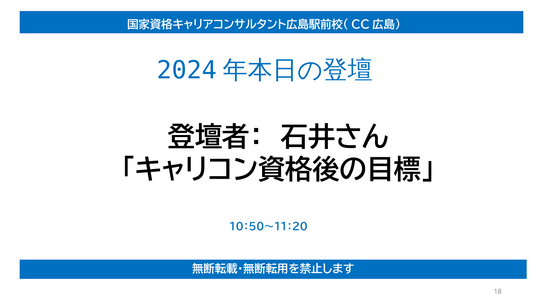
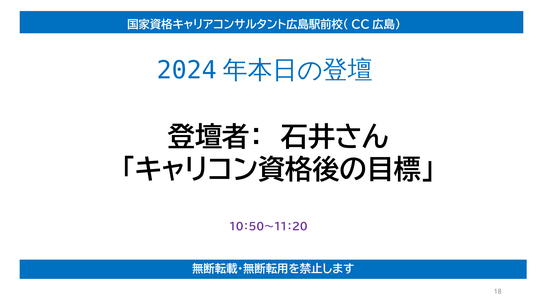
１０：５０～１１：２０ colour: blue -> purple
